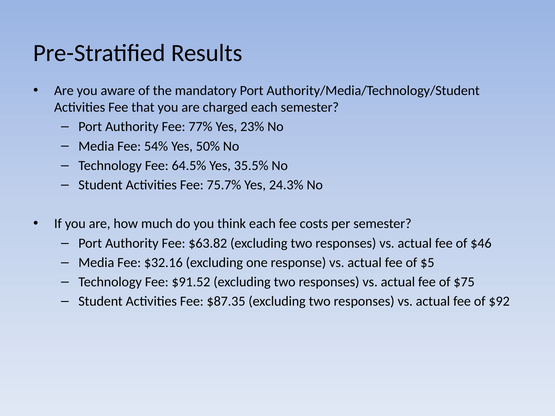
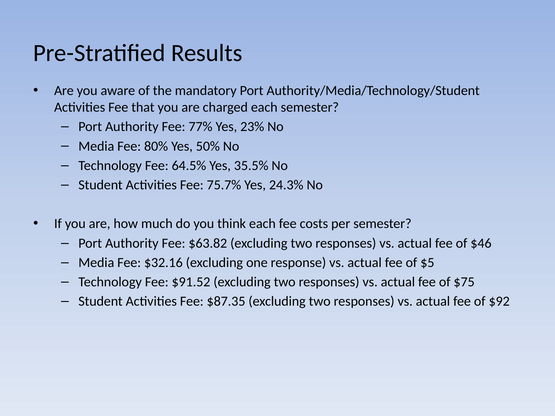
54%: 54% -> 80%
